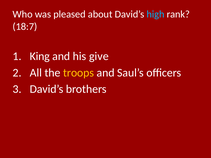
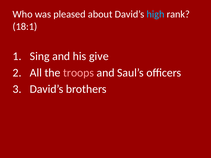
18:7: 18:7 -> 18:1
King: King -> Sing
troops colour: yellow -> pink
